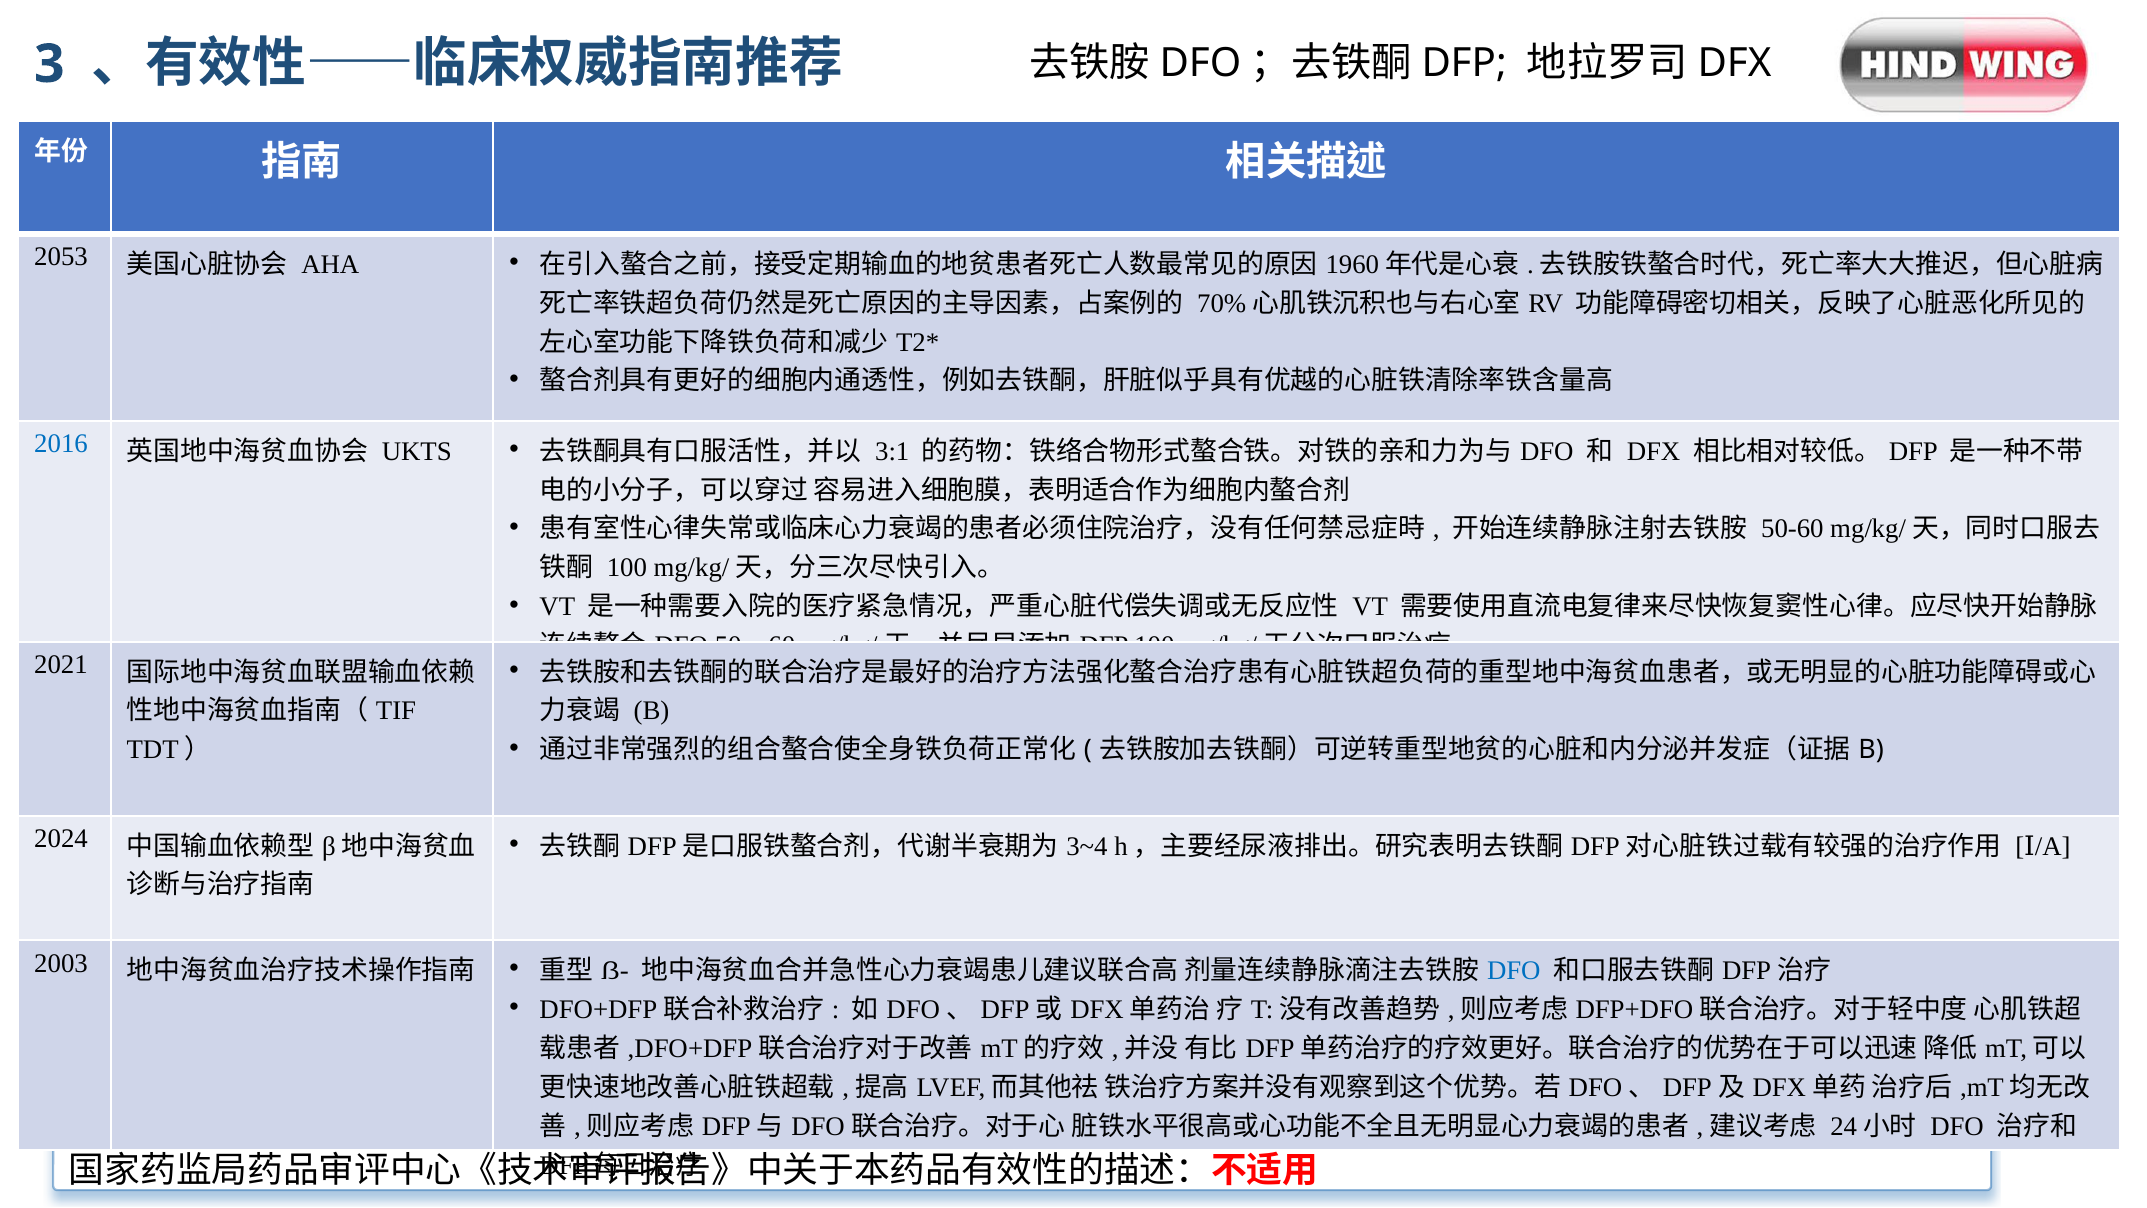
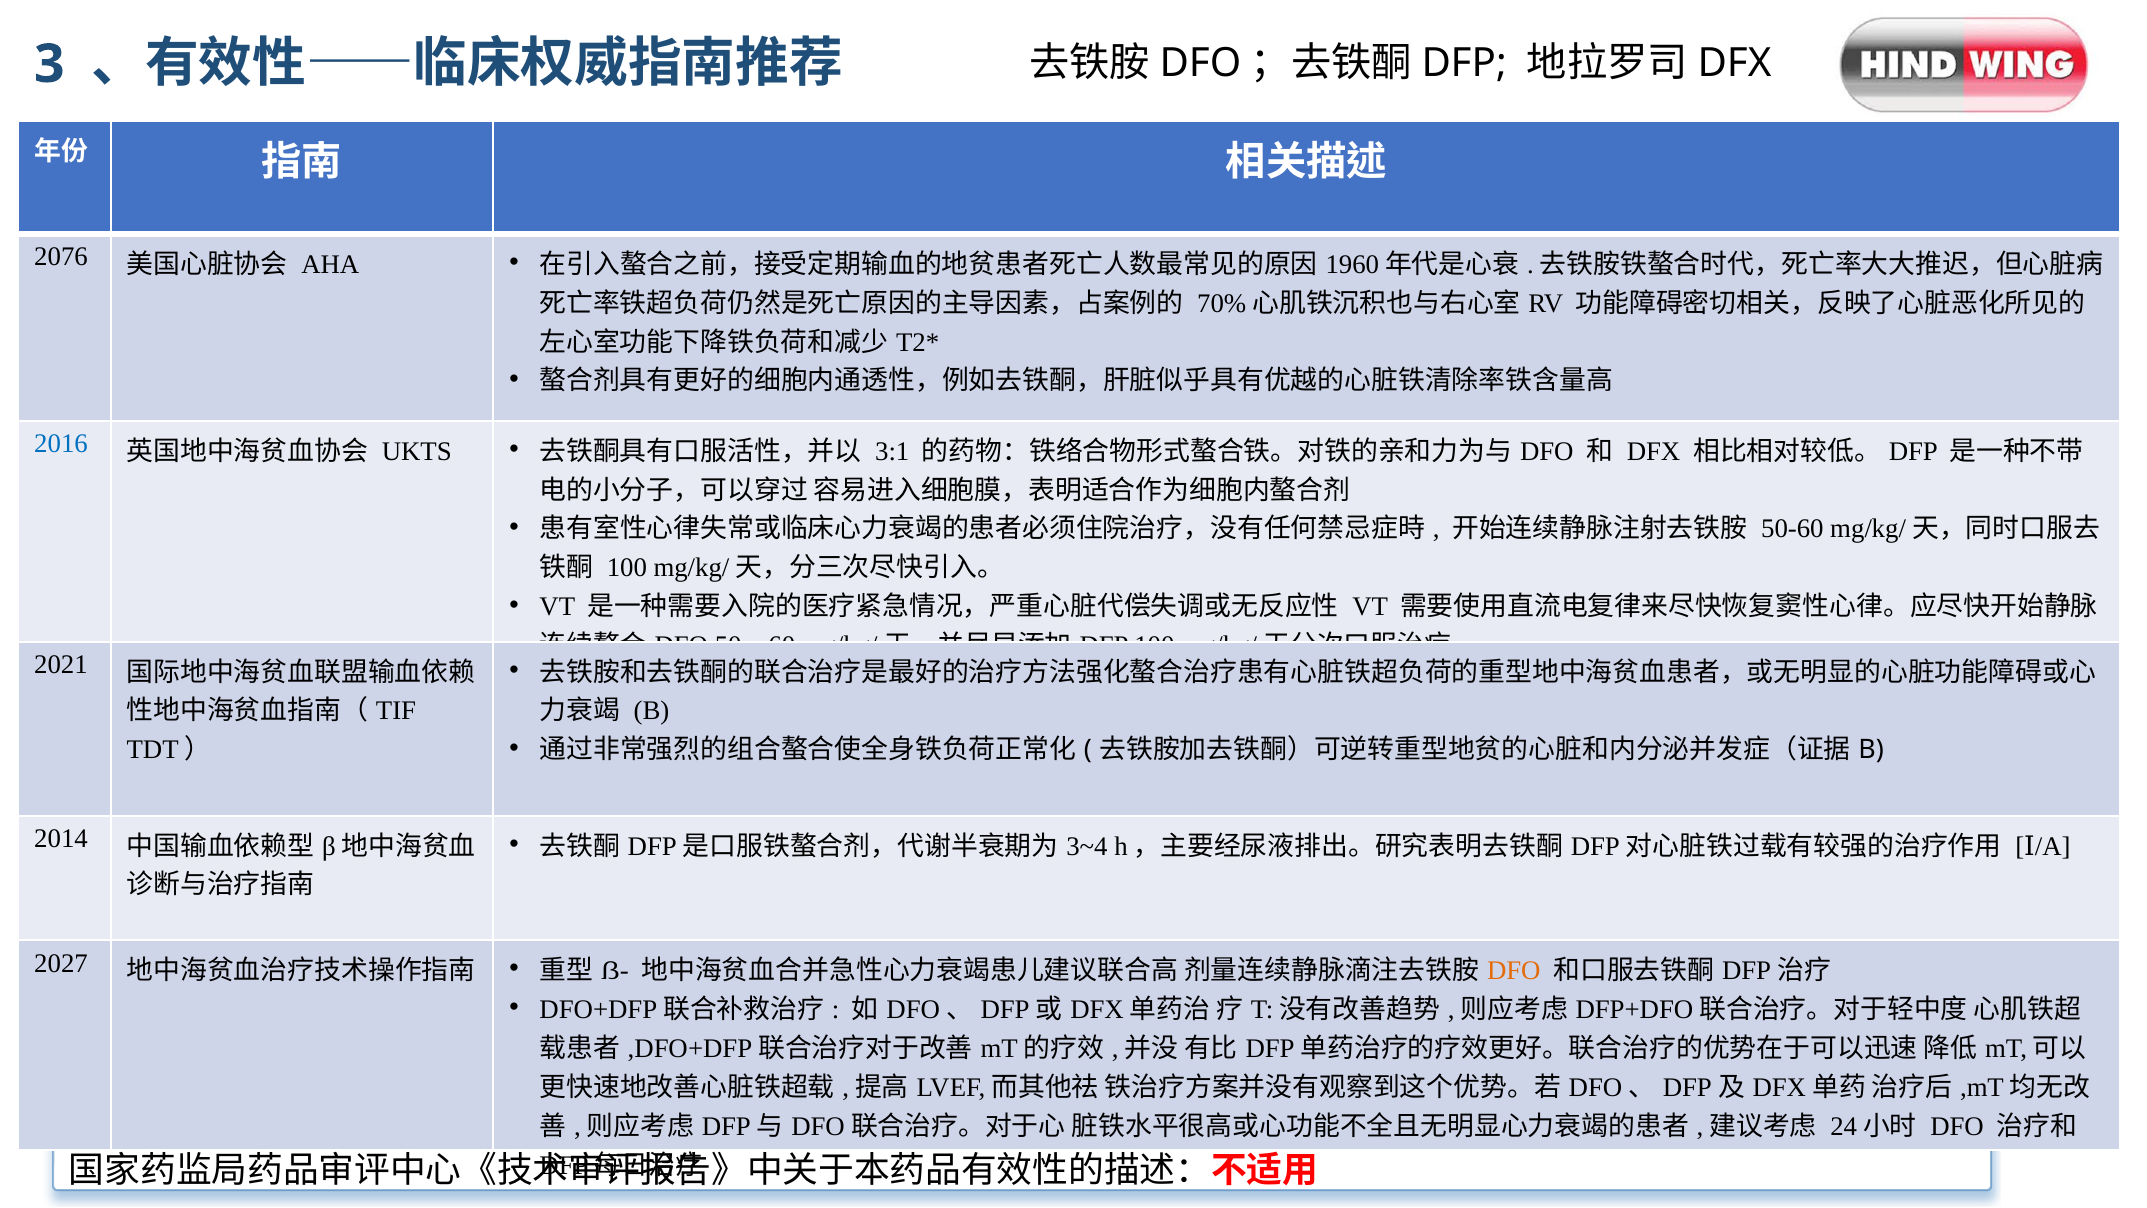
2053: 2053 -> 2076
2024: 2024 -> 2014
2003: 2003 -> 2027
DFO at (1514, 970) colour: blue -> orange
